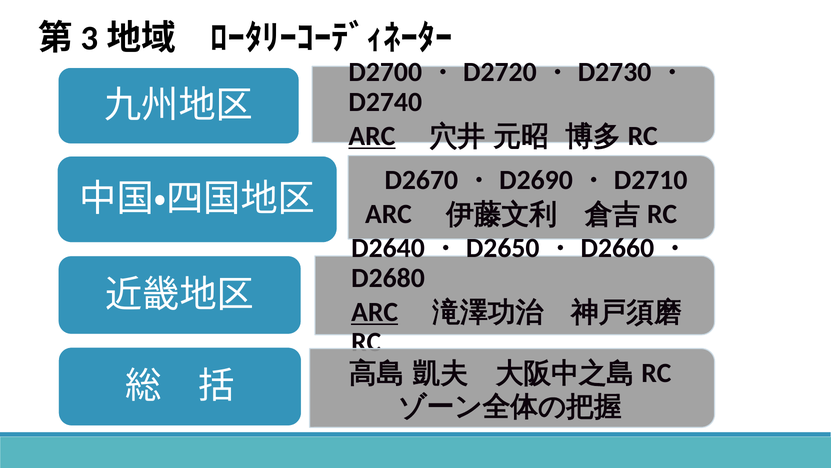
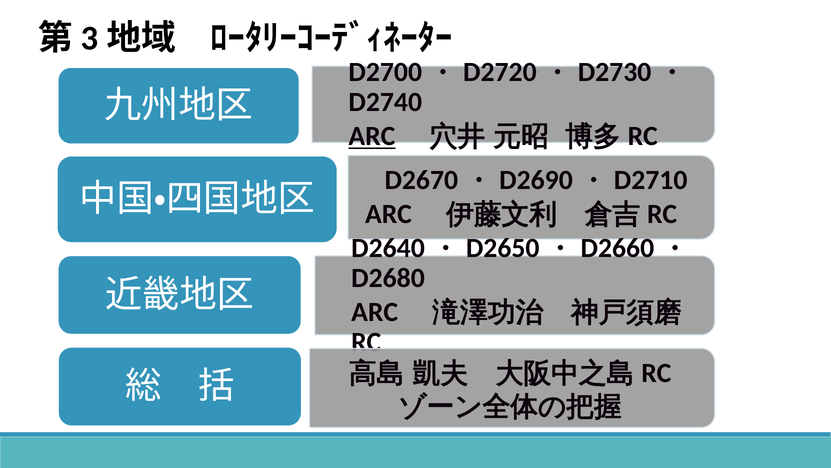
ARC at (375, 312) underline: present -> none
